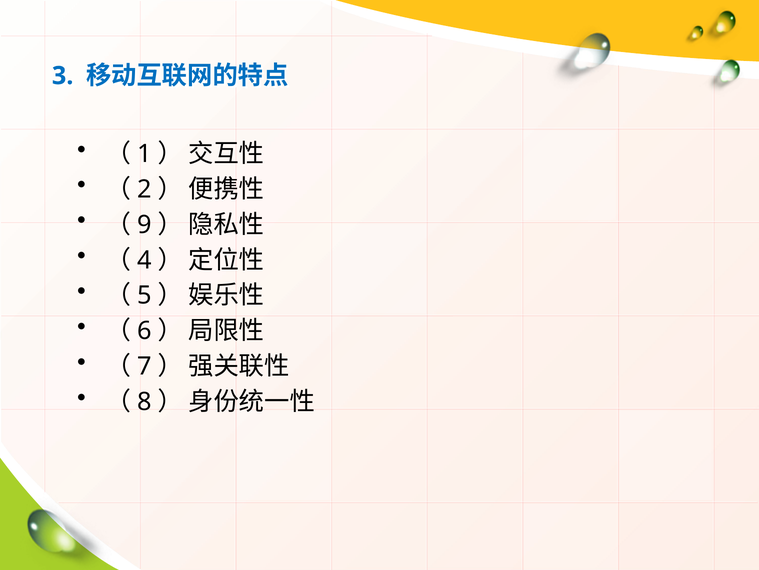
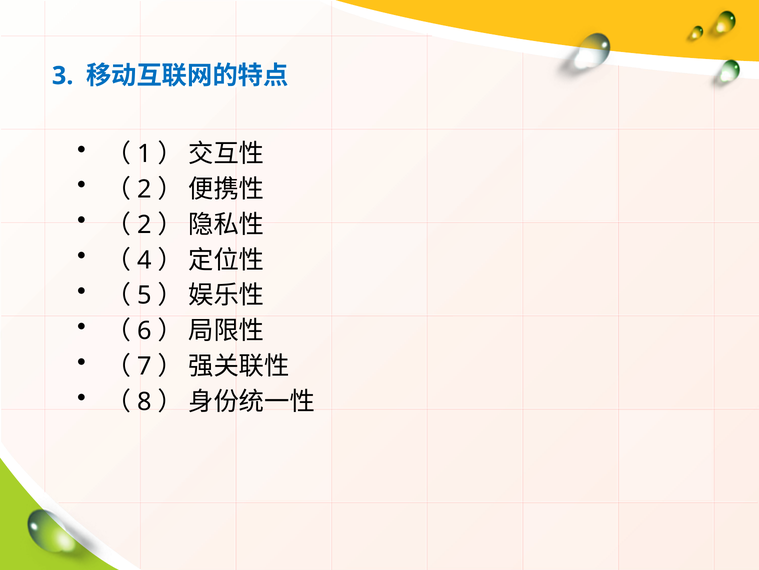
9 at (144, 224): 9 -> 2
